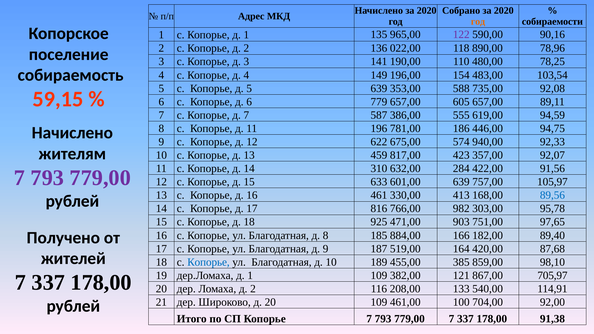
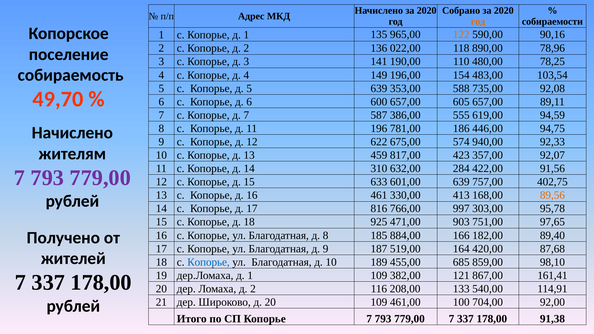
122 colour: purple -> orange
59,15: 59,15 -> 49,70
779: 779 -> 600
105,97: 105,97 -> 402,75
89,56 colour: blue -> orange
982: 982 -> 997
385: 385 -> 685
705,97: 705,97 -> 161,41
